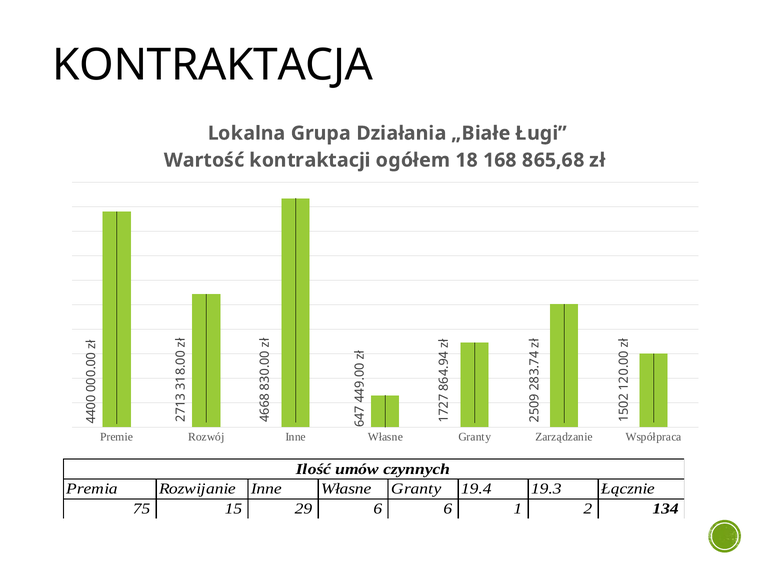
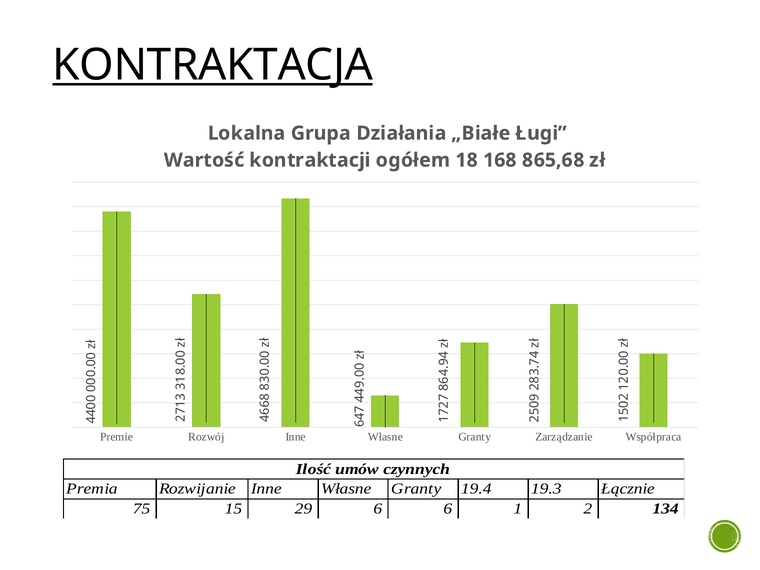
KONTRAKTACJA underline: none -> present
